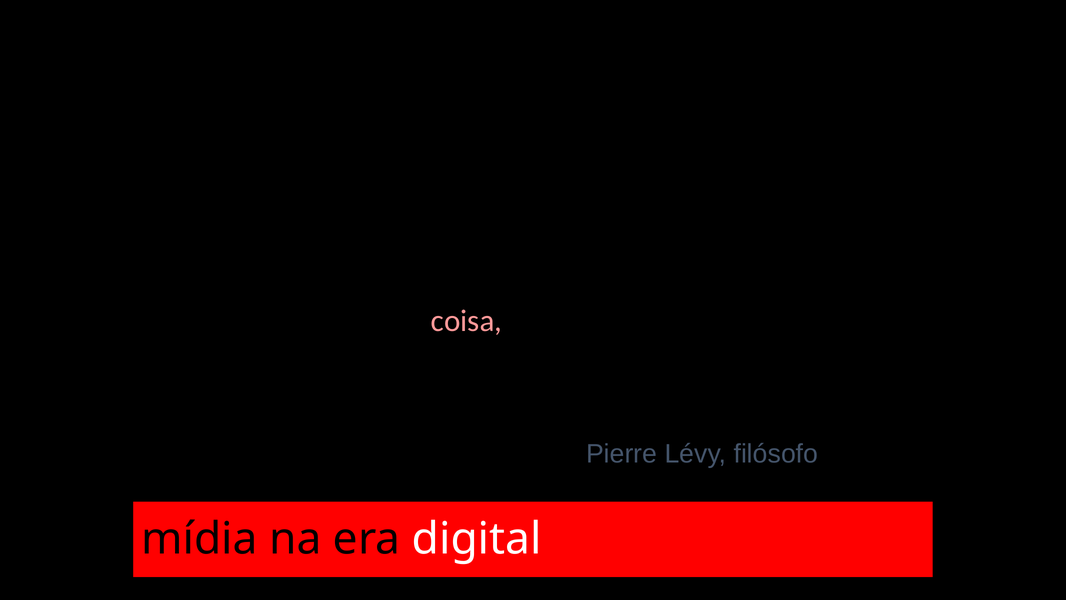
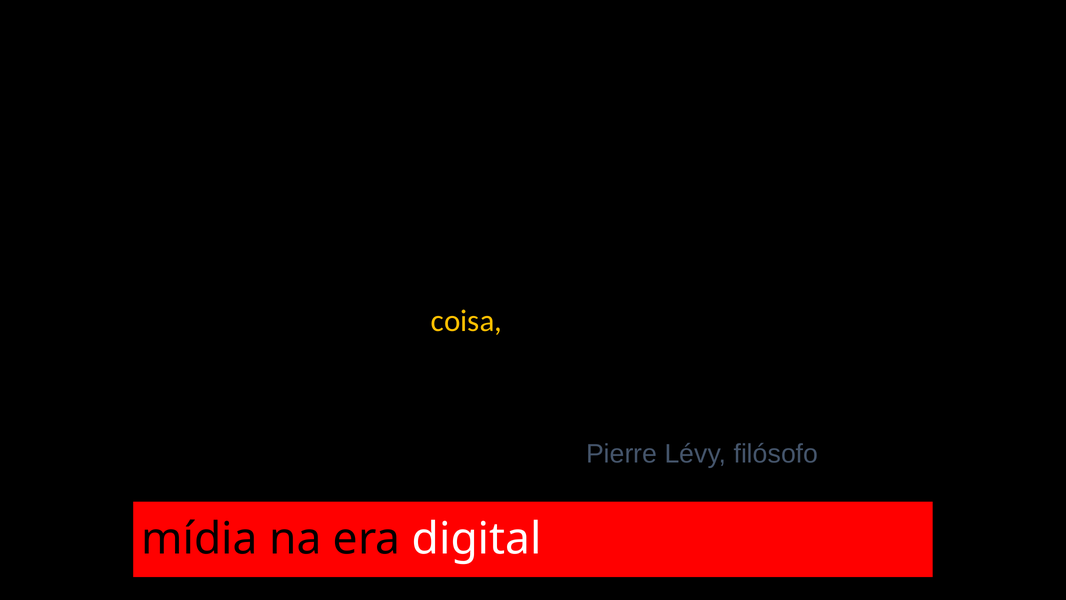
coisa colour: pink -> yellow
